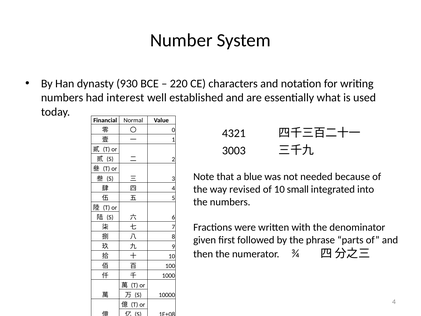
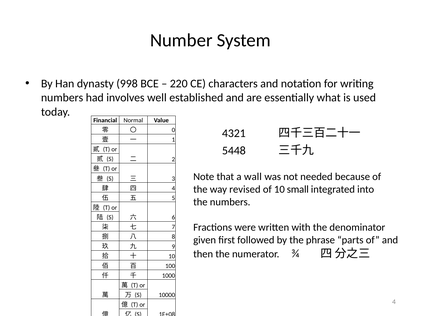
930: 930 -> 998
interest: interest -> involves
3003: 3003 -> 5448
blue: blue -> wall
